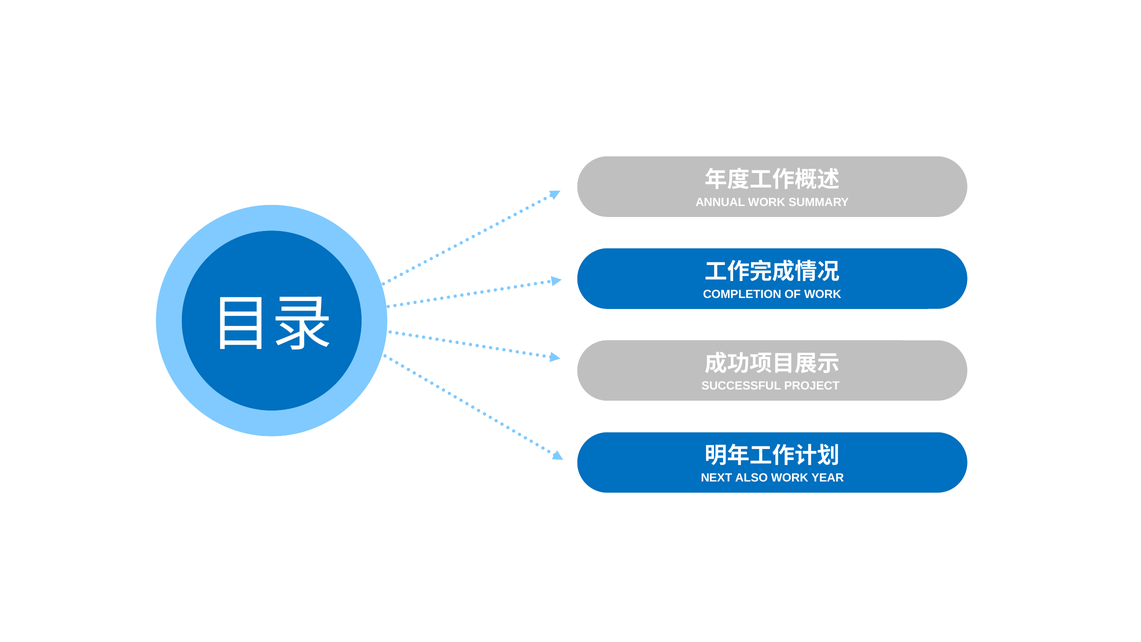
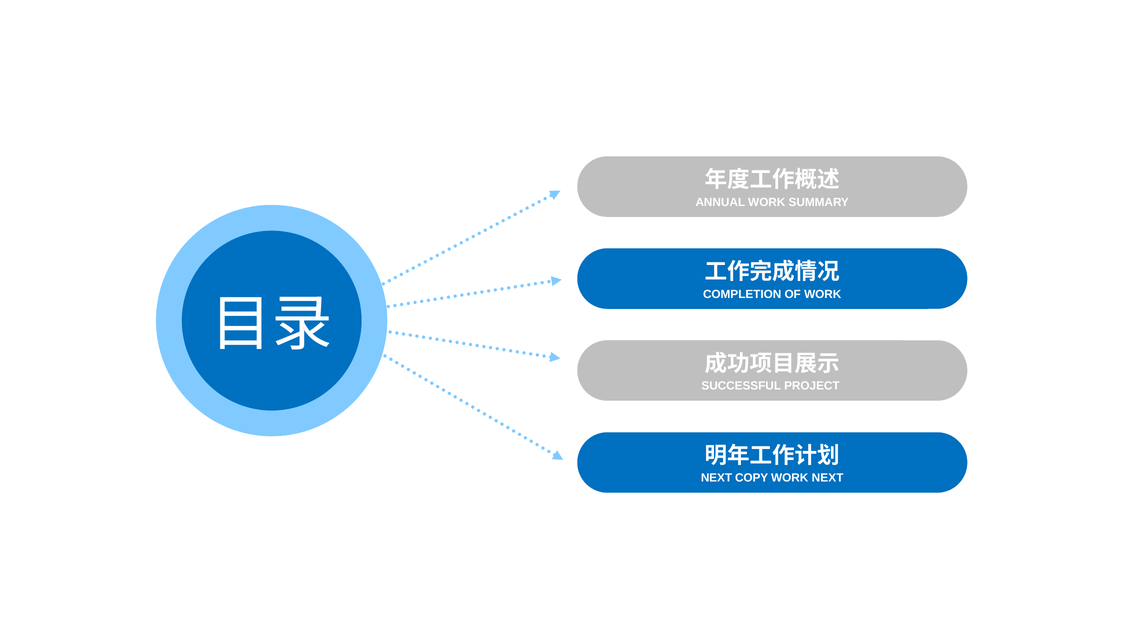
ALSO: ALSO -> COPY
WORK YEAR: YEAR -> NEXT
